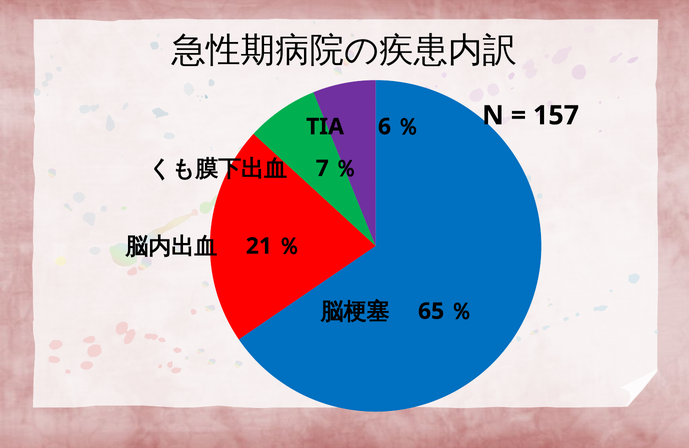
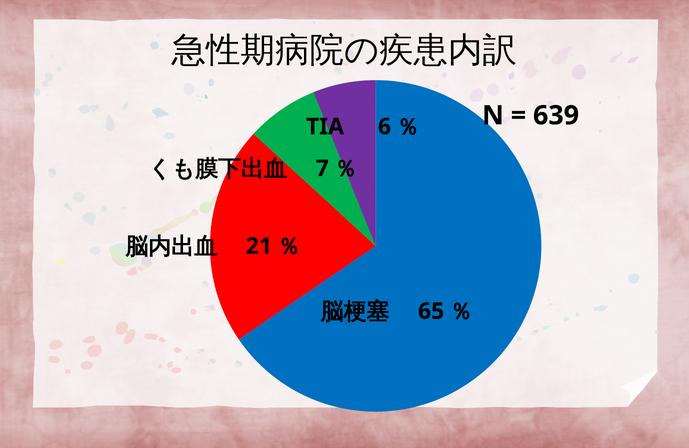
157: 157 -> 639
